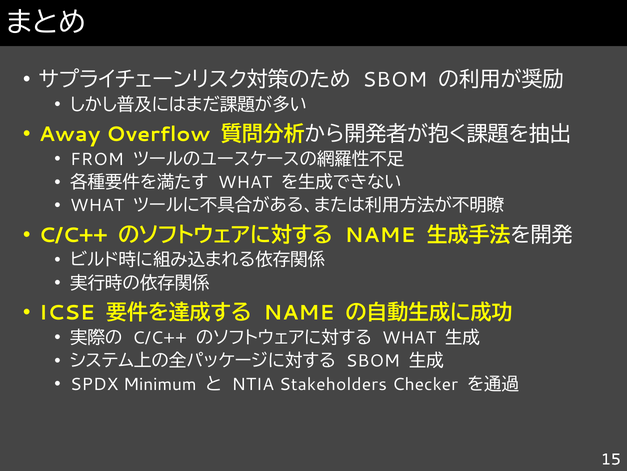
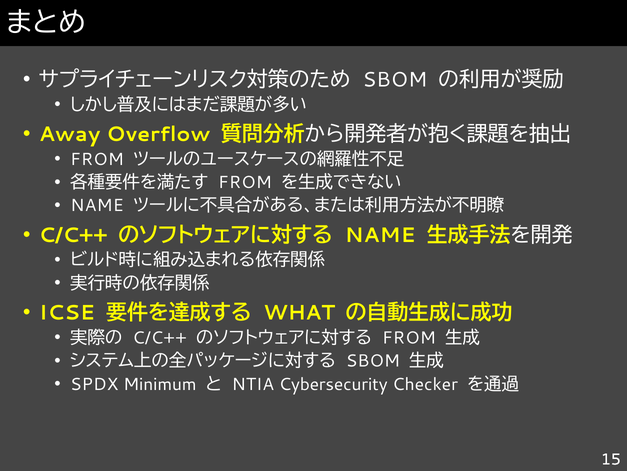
WHAT at (245, 182): WHAT -> FROM
WHAT at (97, 205): WHAT -> NAME
NAME at (299, 312): NAME -> WHAT
WHAT at (409, 337): WHAT -> FROM
Stakeholders: Stakeholders -> Cybersecurity
